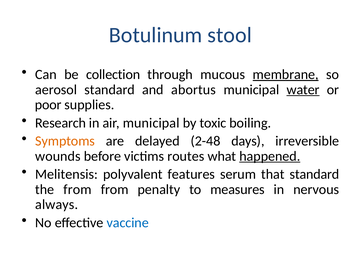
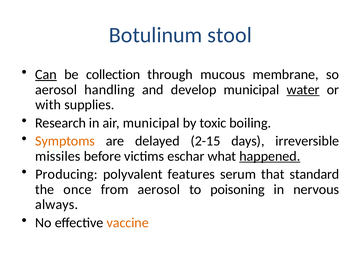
Can underline: none -> present
membrane underline: present -> none
aerosol standard: standard -> handling
abortus: abortus -> develop
poor: poor -> with
2-48: 2-48 -> 2-15
wounds: wounds -> missiles
routes: routes -> eschar
Melitensis: Melitensis -> Producing
the from: from -> once
from penalty: penalty -> aerosol
measures: measures -> poisoning
vaccine colour: blue -> orange
